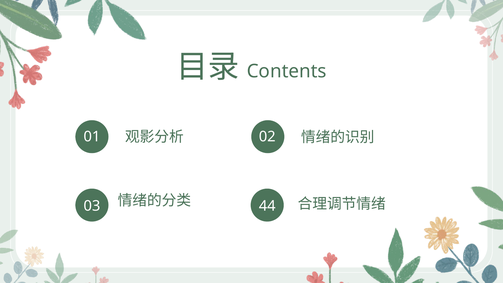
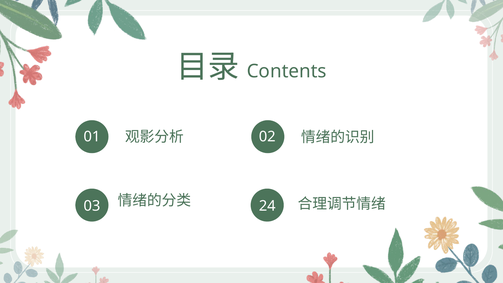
44: 44 -> 24
